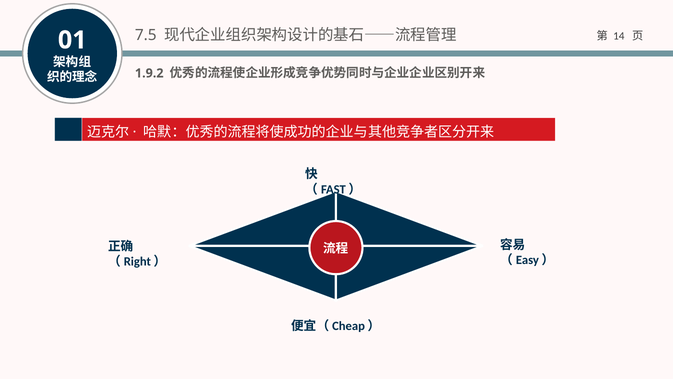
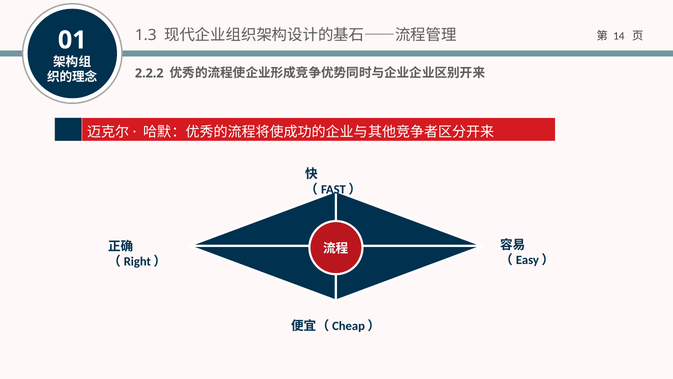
7.5: 7.5 -> 1.3
1.9.2: 1.9.2 -> 2.2.2
